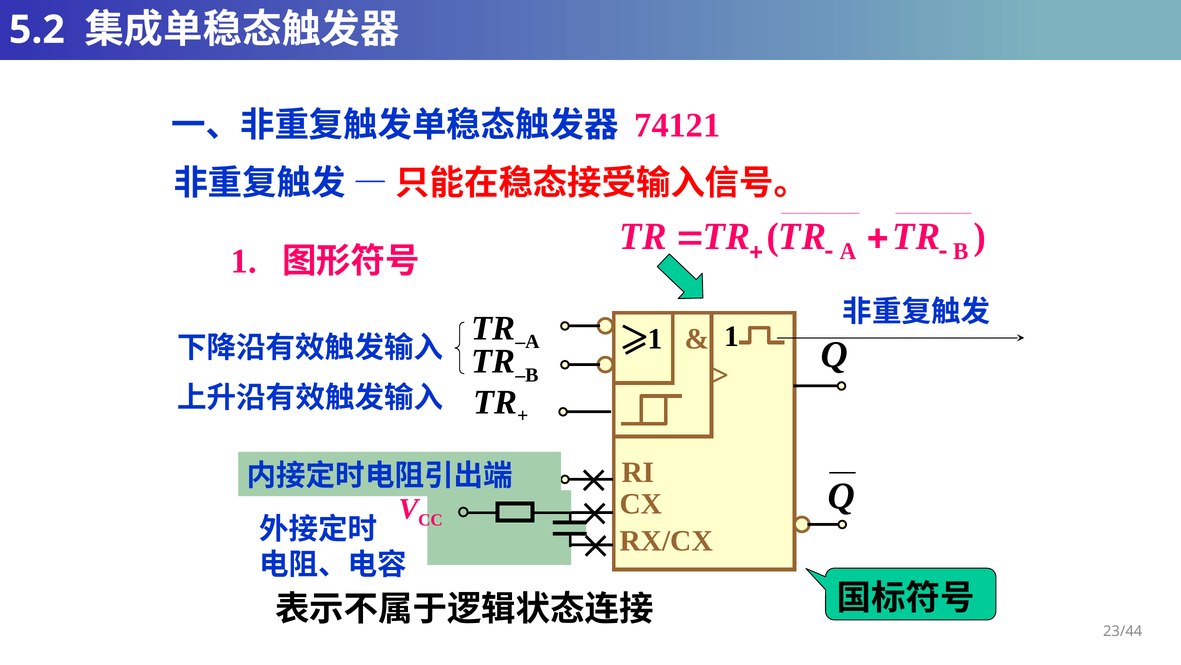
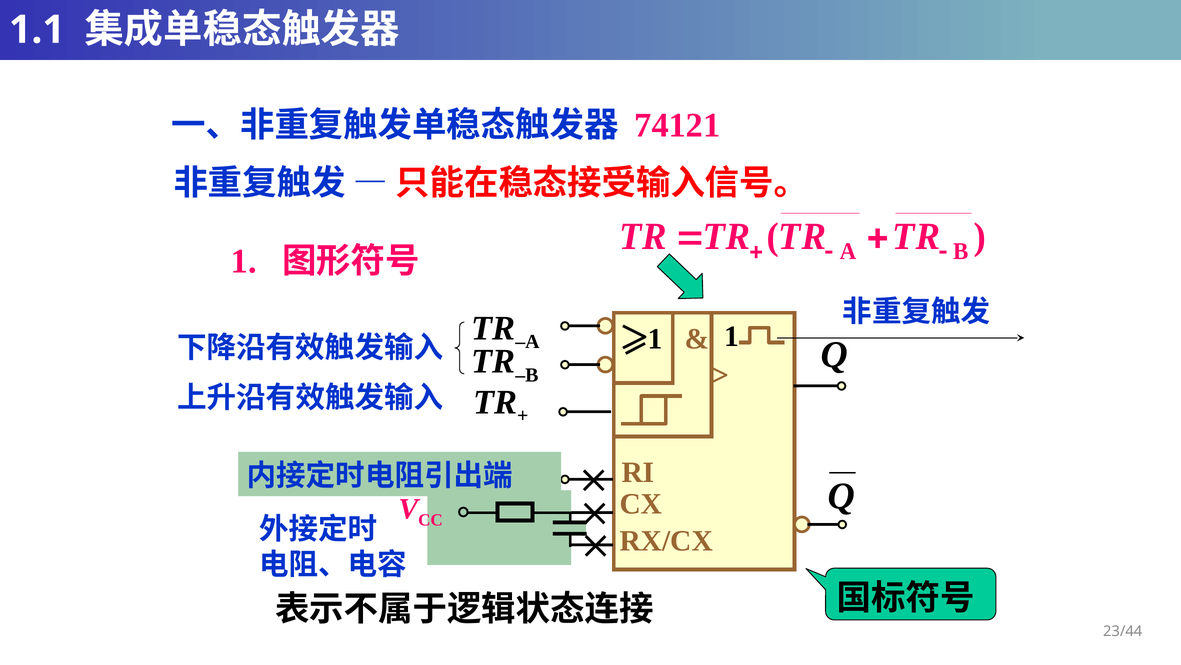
5.2: 5.2 -> 1.1
